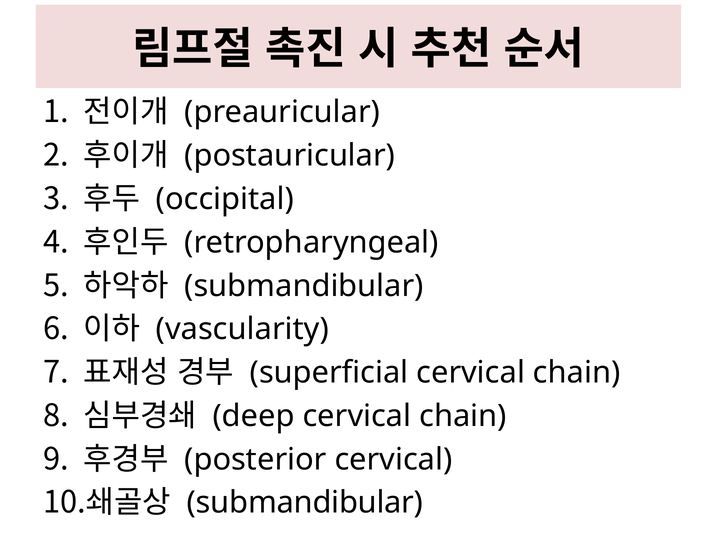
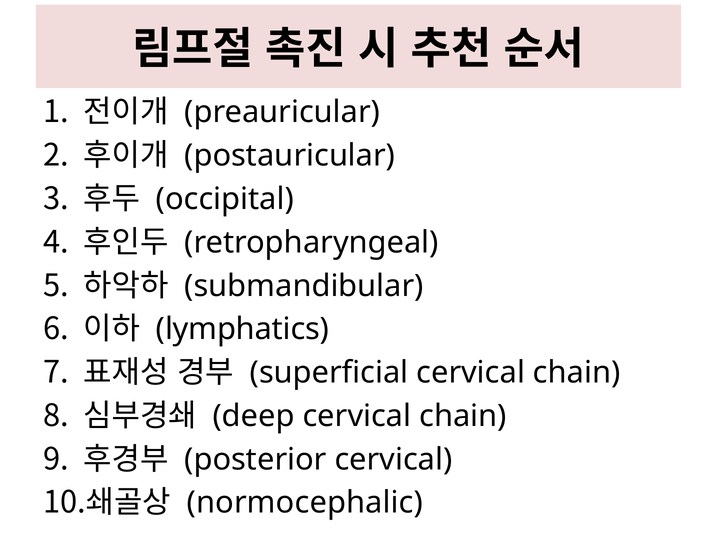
vascularity: vascularity -> lymphatics
submandibular at (305, 503): submandibular -> normocephalic
